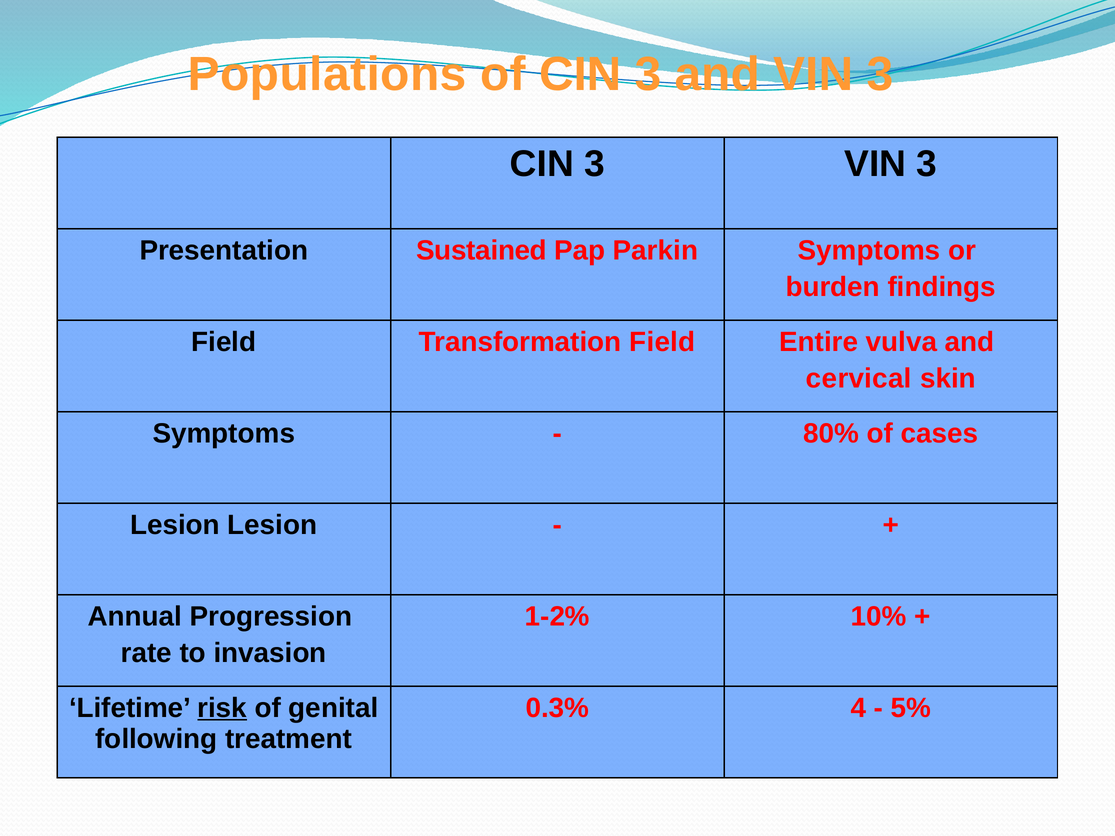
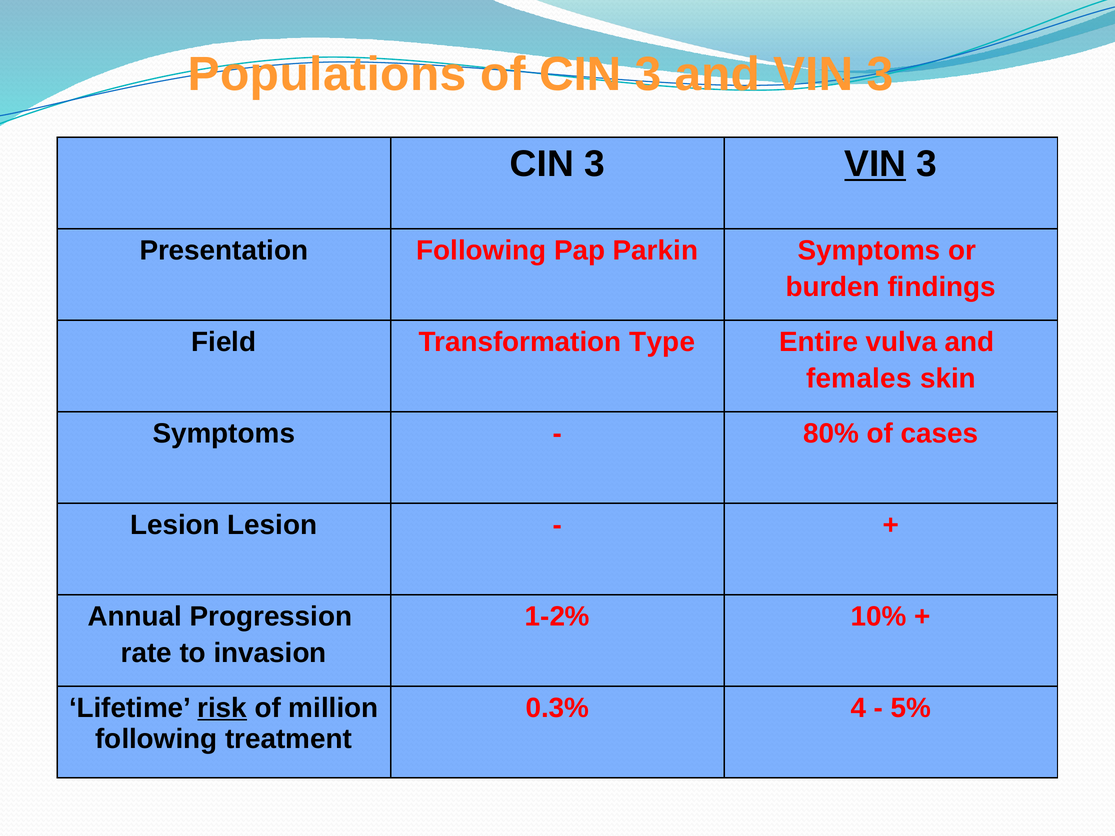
VIN at (875, 164) underline: none -> present
Presentation Sustained: Sustained -> Following
Transformation Field: Field -> Type
cervical: cervical -> females
genital: genital -> million
